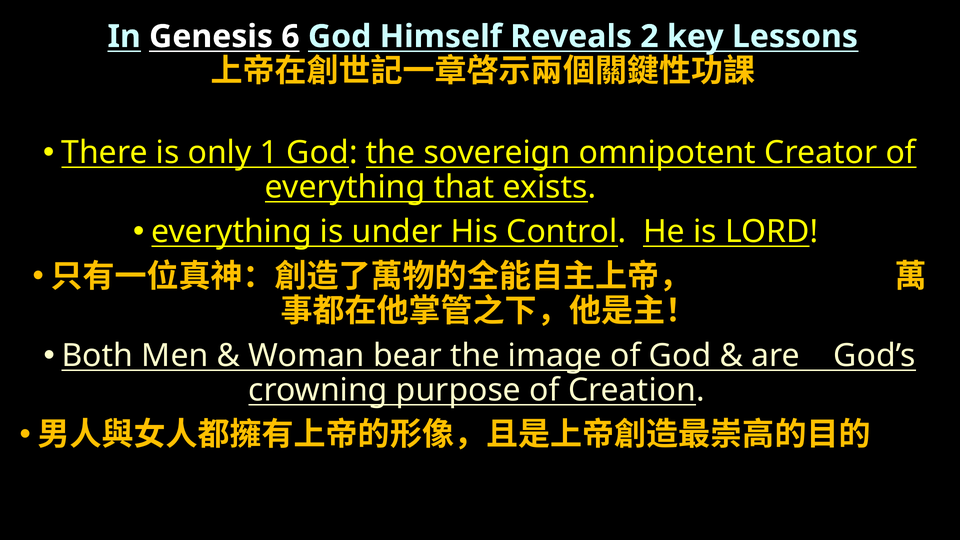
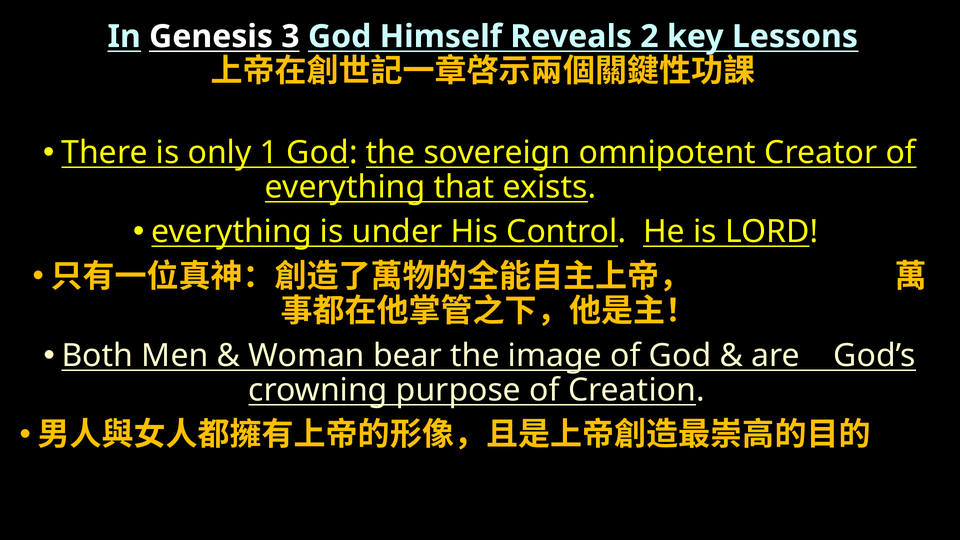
6: 6 -> 3
